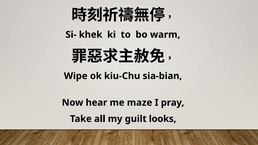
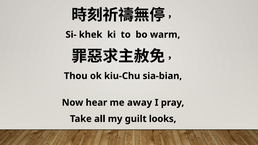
Wipe: Wipe -> Thou
maze: maze -> away
